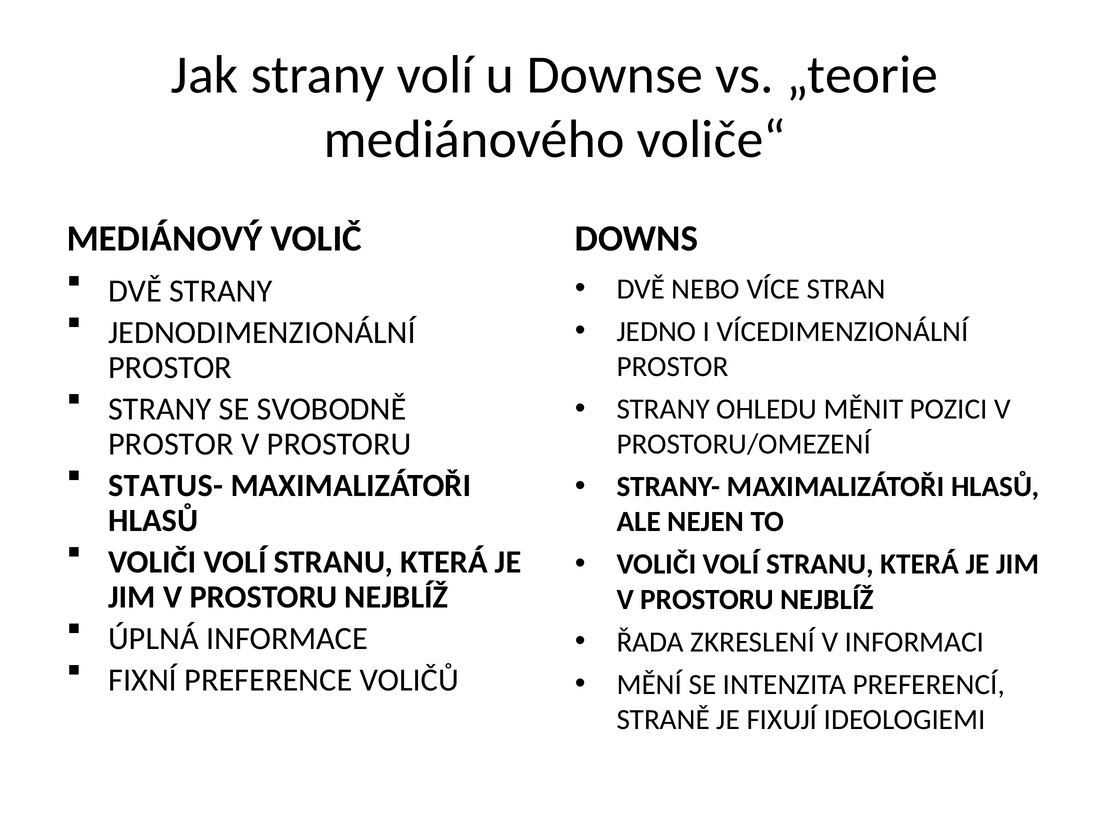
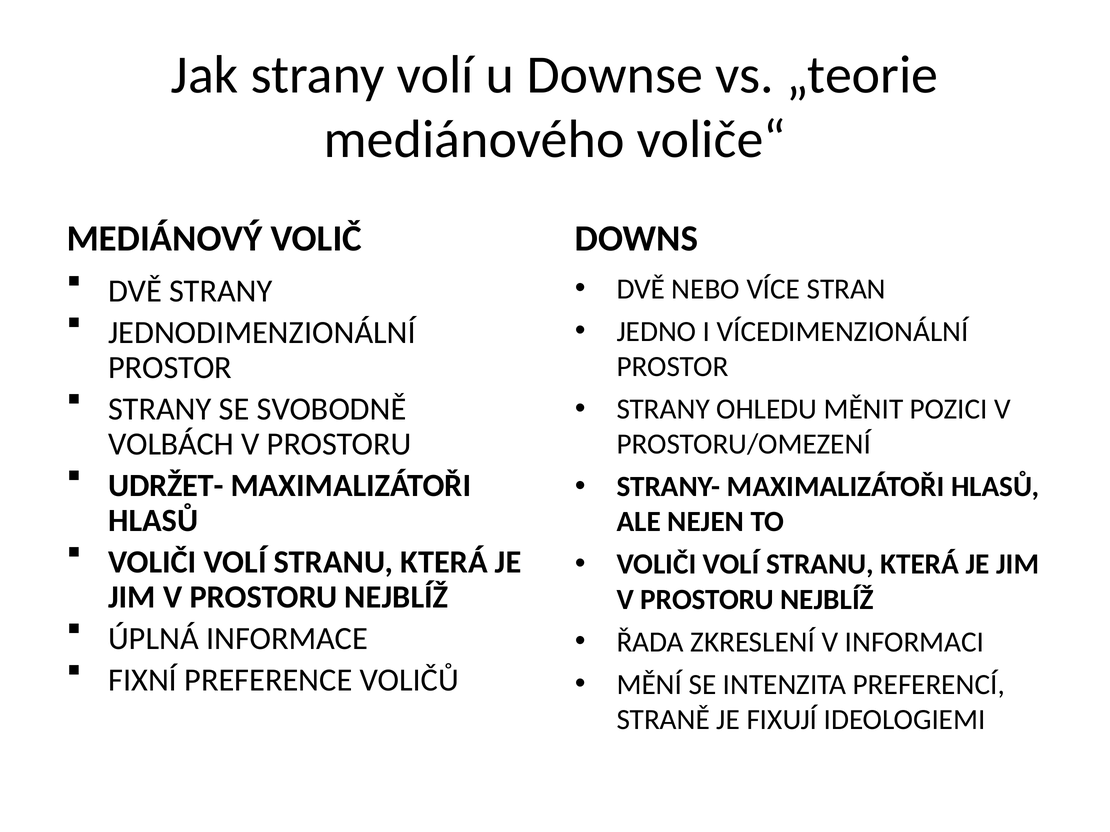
PROSTOR at (171, 444): PROSTOR -> VOLBÁCH
STATUS-: STATUS- -> UDRŽET-
